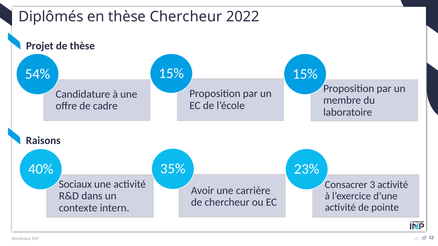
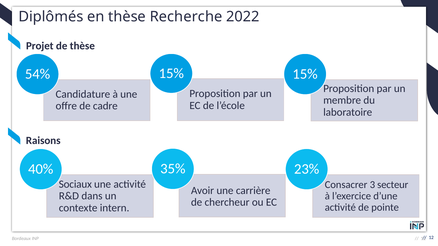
thèse Chercheur: Chercheur -> Recherche
3 activité: activité -> secteur
